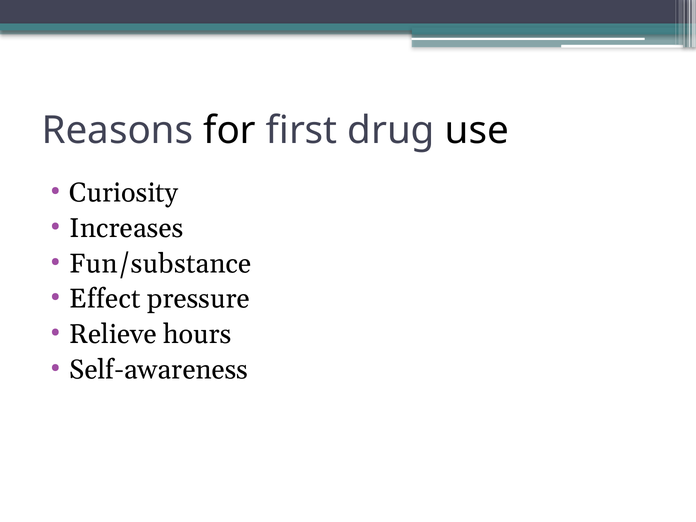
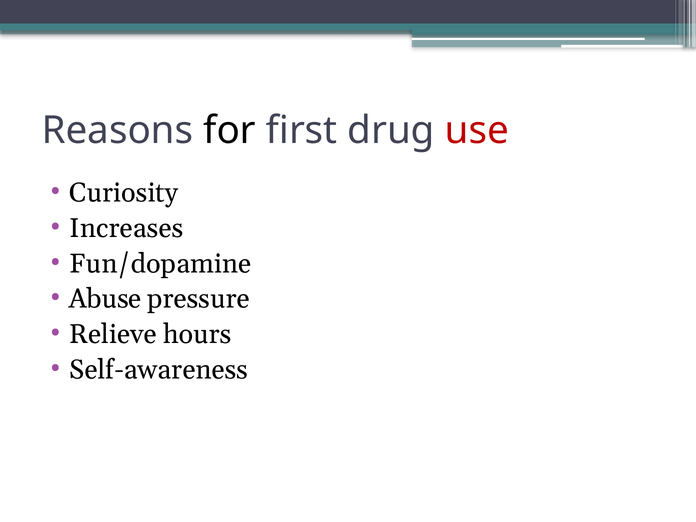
use colour: black -> red
Fun/substance: Fun/substance -> Fun/dopamine
Effect: Effect -> Abuse
